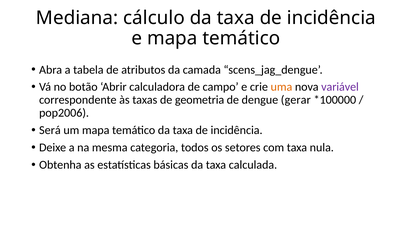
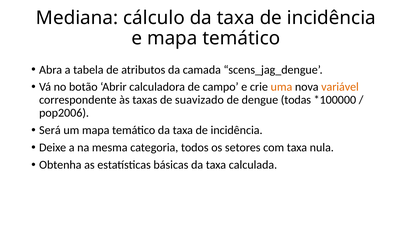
variável colour: purple -> orange
geometria: geometria -> suavizado
gerar: gerar -> todas
